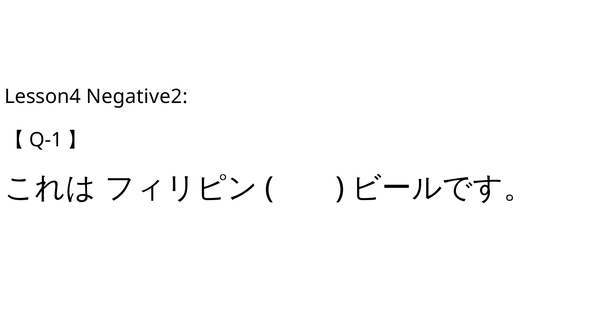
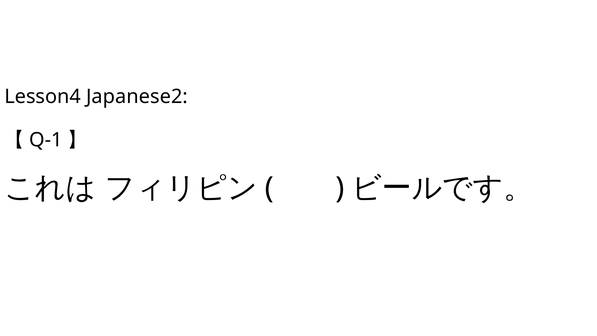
Negative2: Negative2 -> Japanese2
